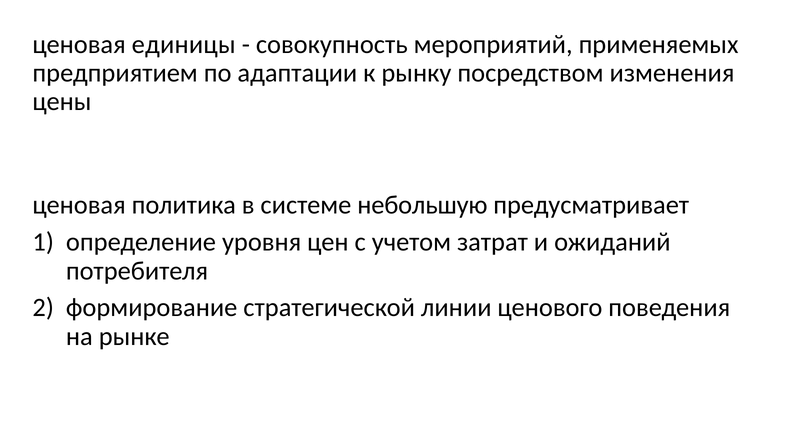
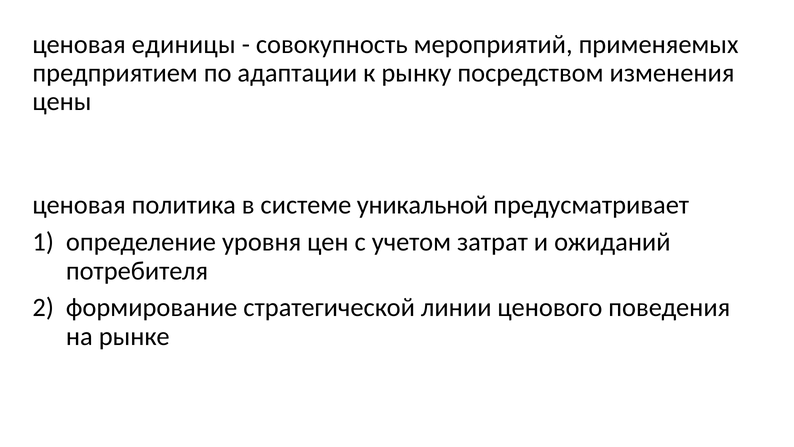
небольшую: небольшую -> уникальной
